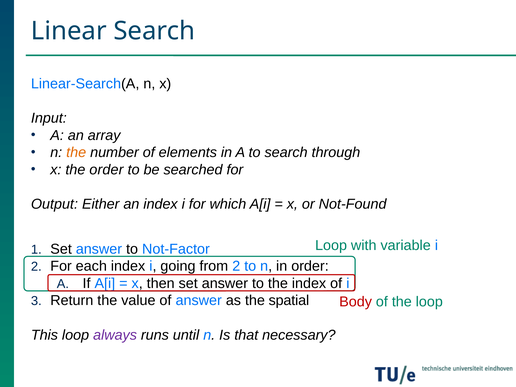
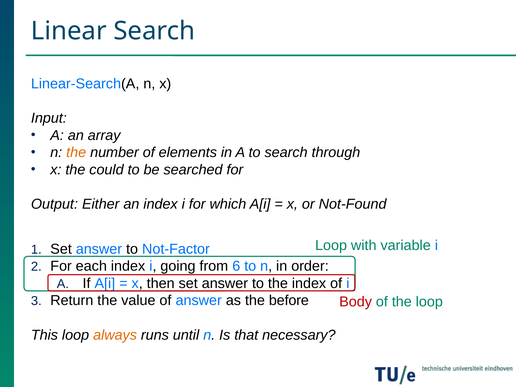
the order: order -> could
from 2: 2 -> 6
spatial: spatial -> before
always colour: purple -> orange
